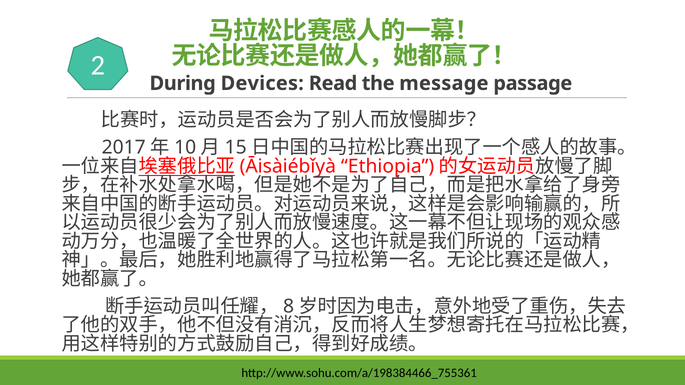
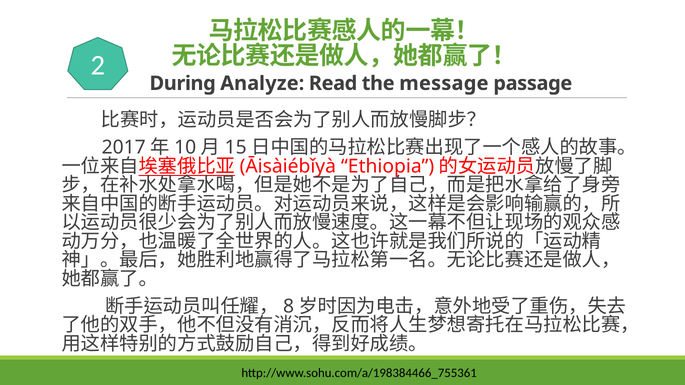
Devices: Devices -> Analyze
